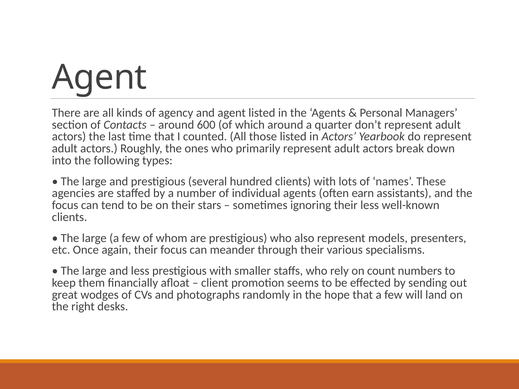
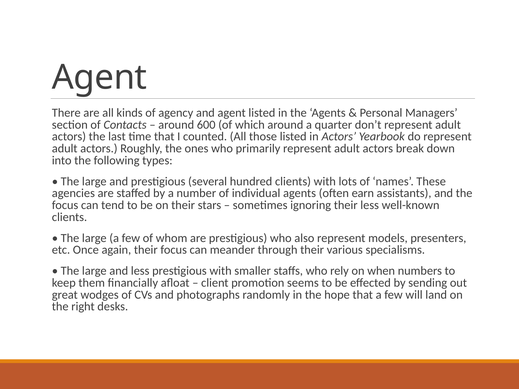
count: count -> when
